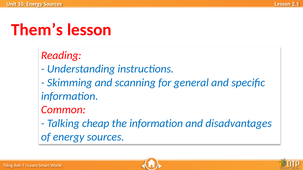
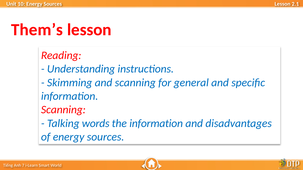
Common at (63, 110): Common -> Scanning
cheap: cheap -> words
